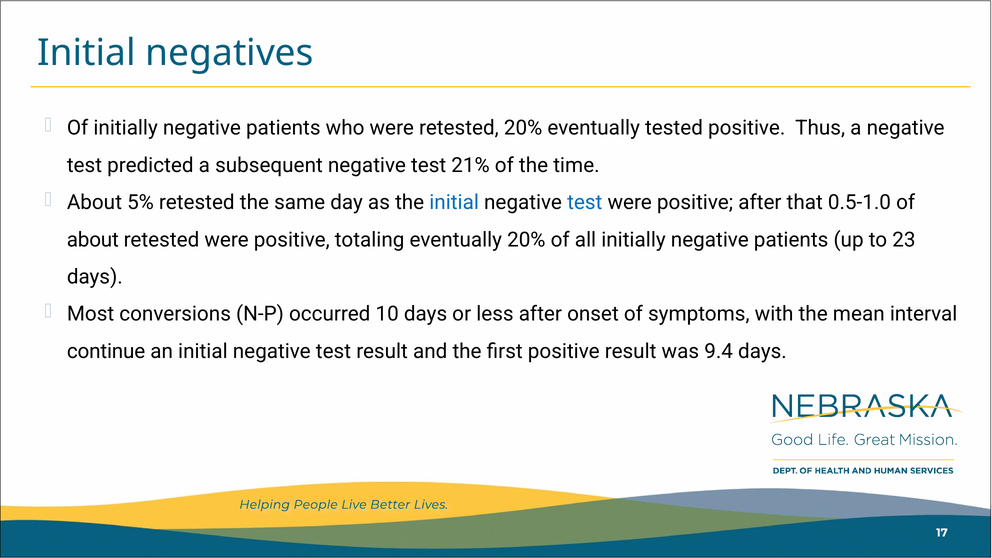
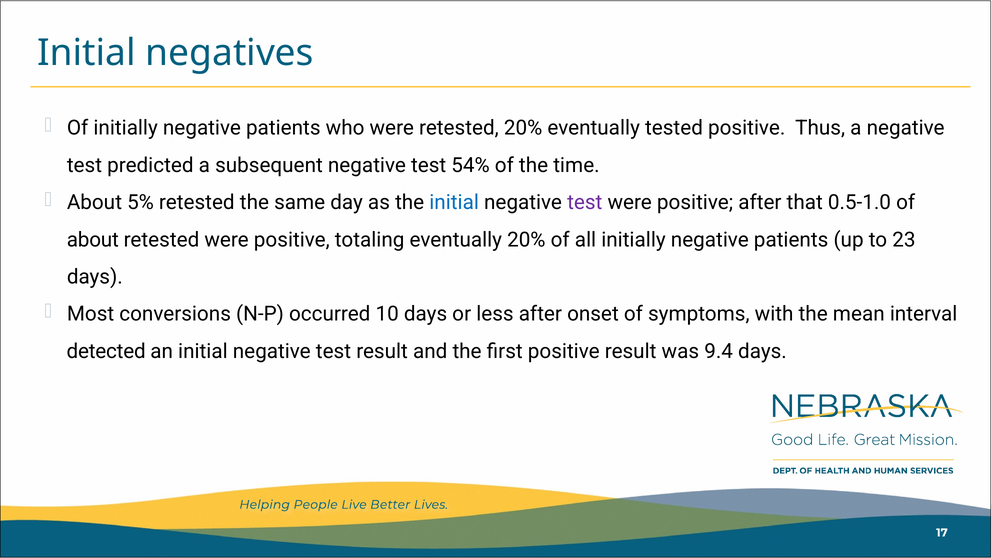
21%: 21% -> 54%
test at (585, 203) colour: blue -> purple
continue: continue -> detected
